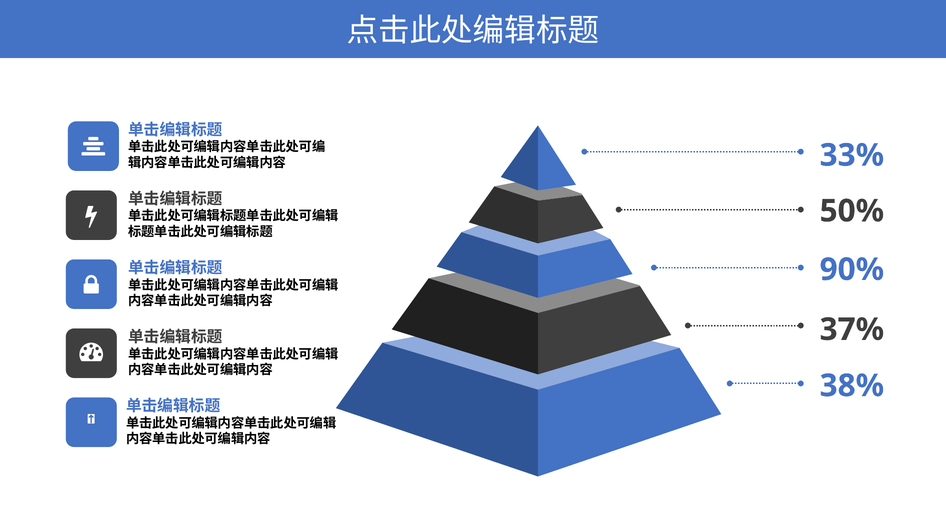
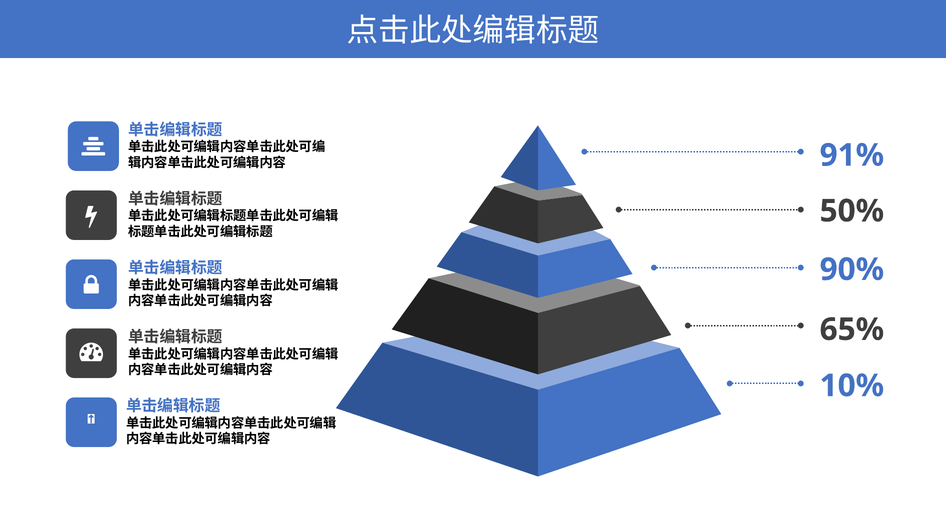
33%: 33% -> 91%
37%: 37% -> 65%
38%: 38% -> 10%
